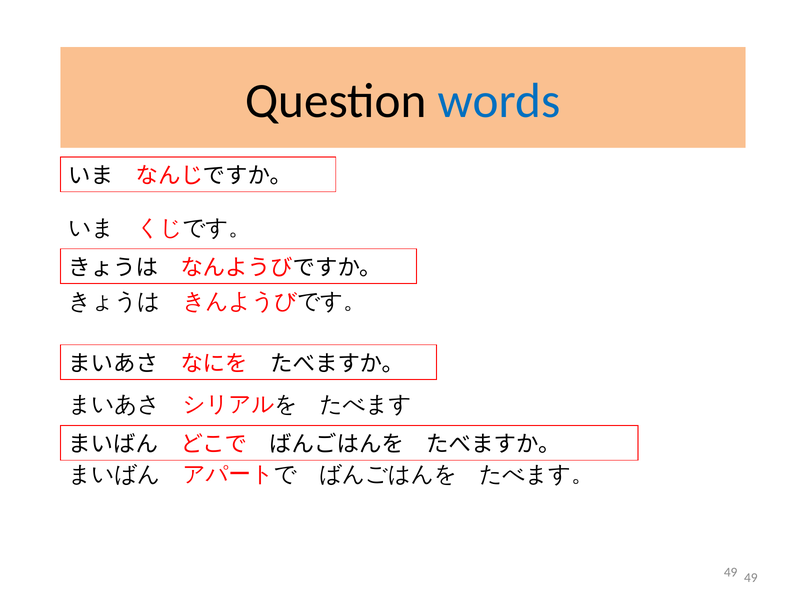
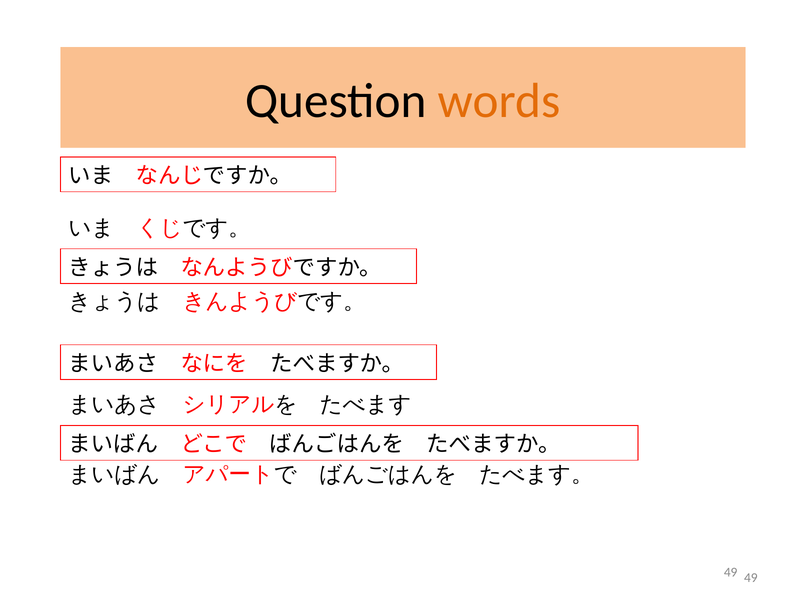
words colour: blue -> orange
